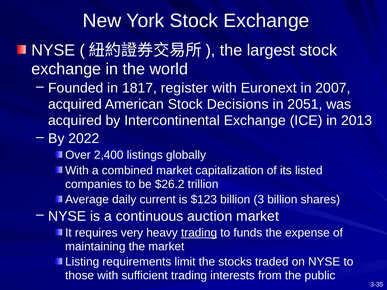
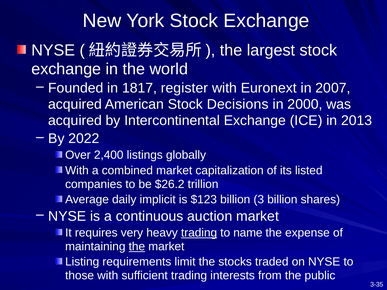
2051: 2051 -> 2000
current: current -> implicit
funds: funds -> name
the at (137, 247) underline: none -> present
